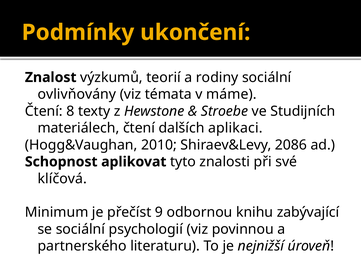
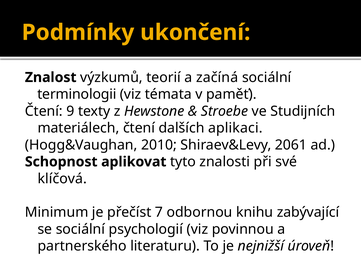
rodiny: rodiny -> začíná
ovlivňovány: ovlivňovány -> terminologii
máme: máme -> paměť
8: 8 -> 9
2086: 2086 -> 2061
9: 9 -> 7
